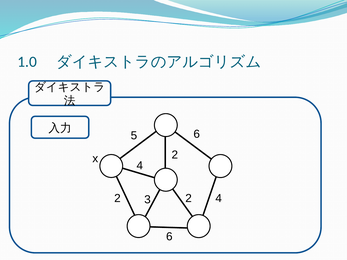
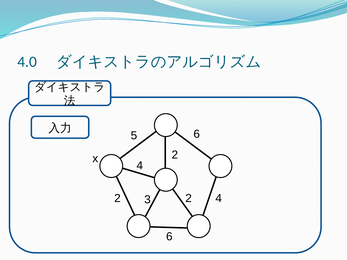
1.0: 1.0 -> 4.0
